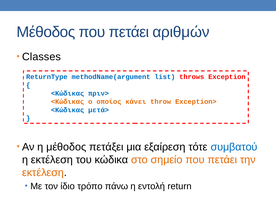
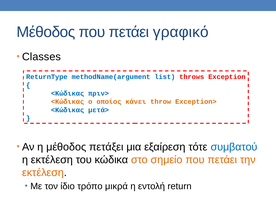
αριθμών: αριθμών -> γραφικό
πάνω: πάνω -> μικρά
